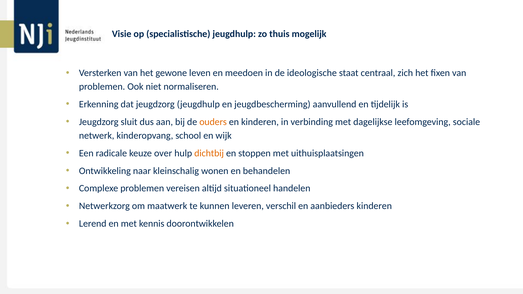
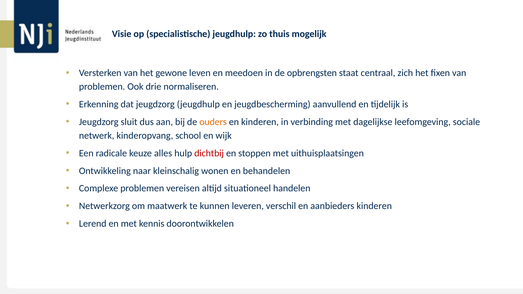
ideologische: ideologische -> opbrengsten
niet: niet -> drie
over: over -> alles
dichtbij colour: orange -> red
